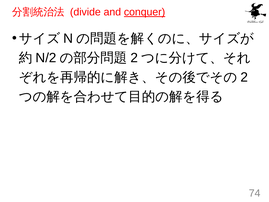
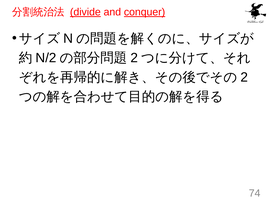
divide underline: none -> present
